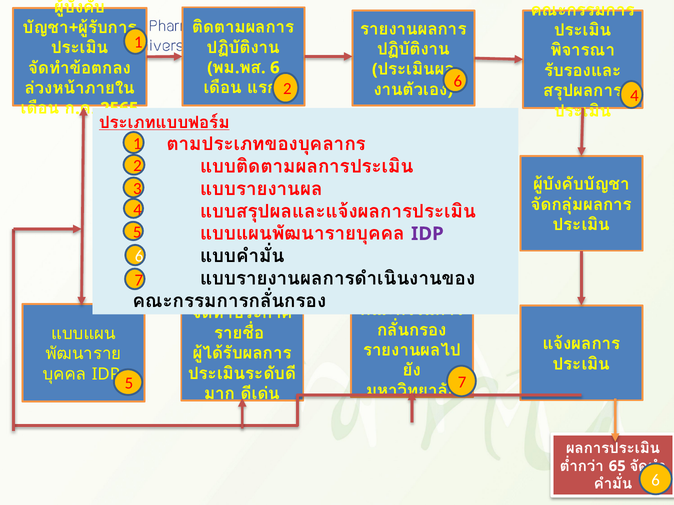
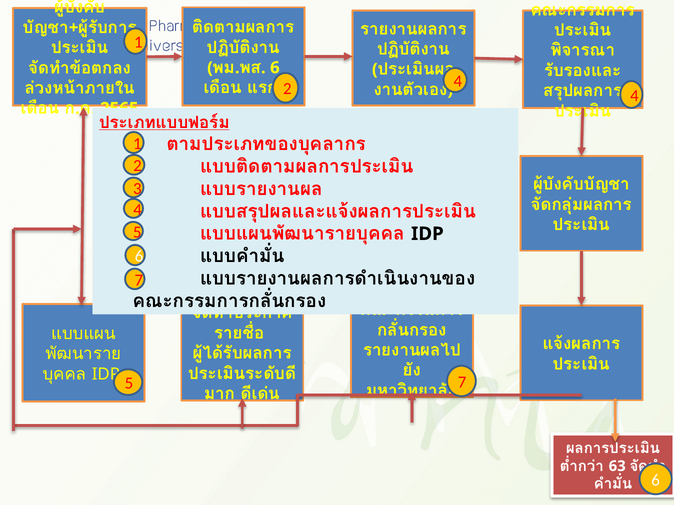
2 6: 6 -> 4
IDP at (427, 234) colour: purple -> black
65: 65 -> 63
